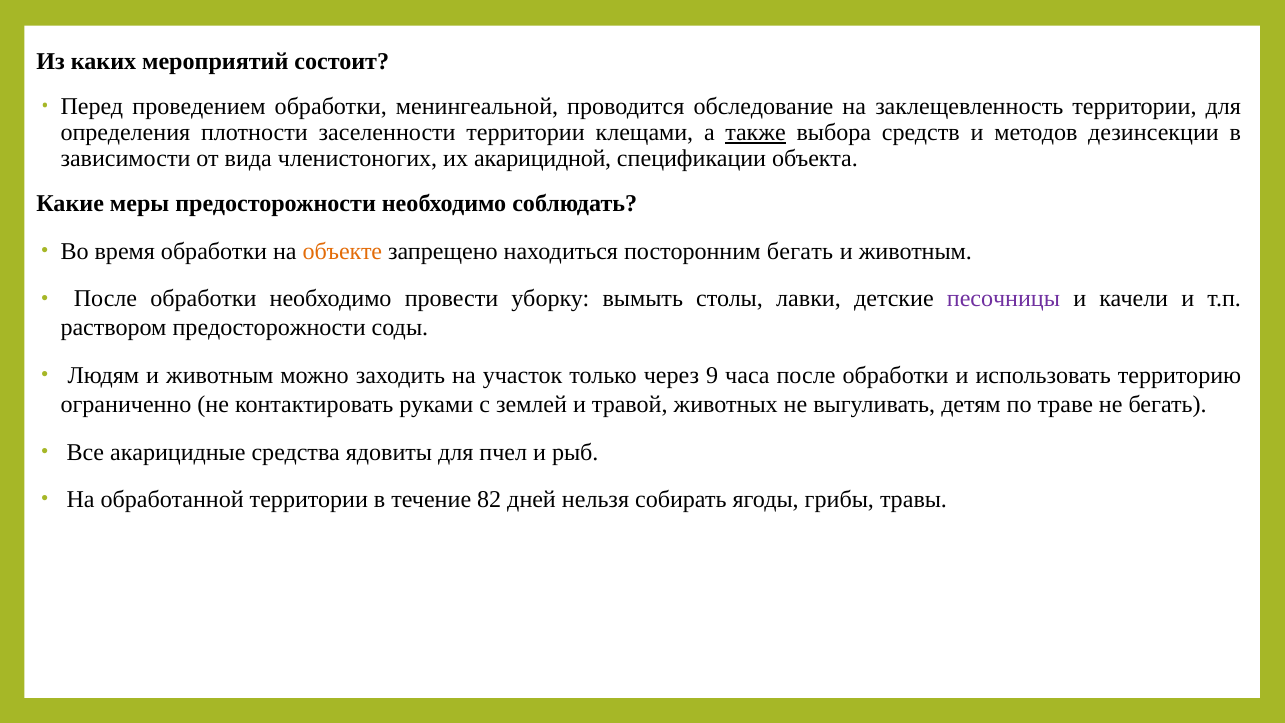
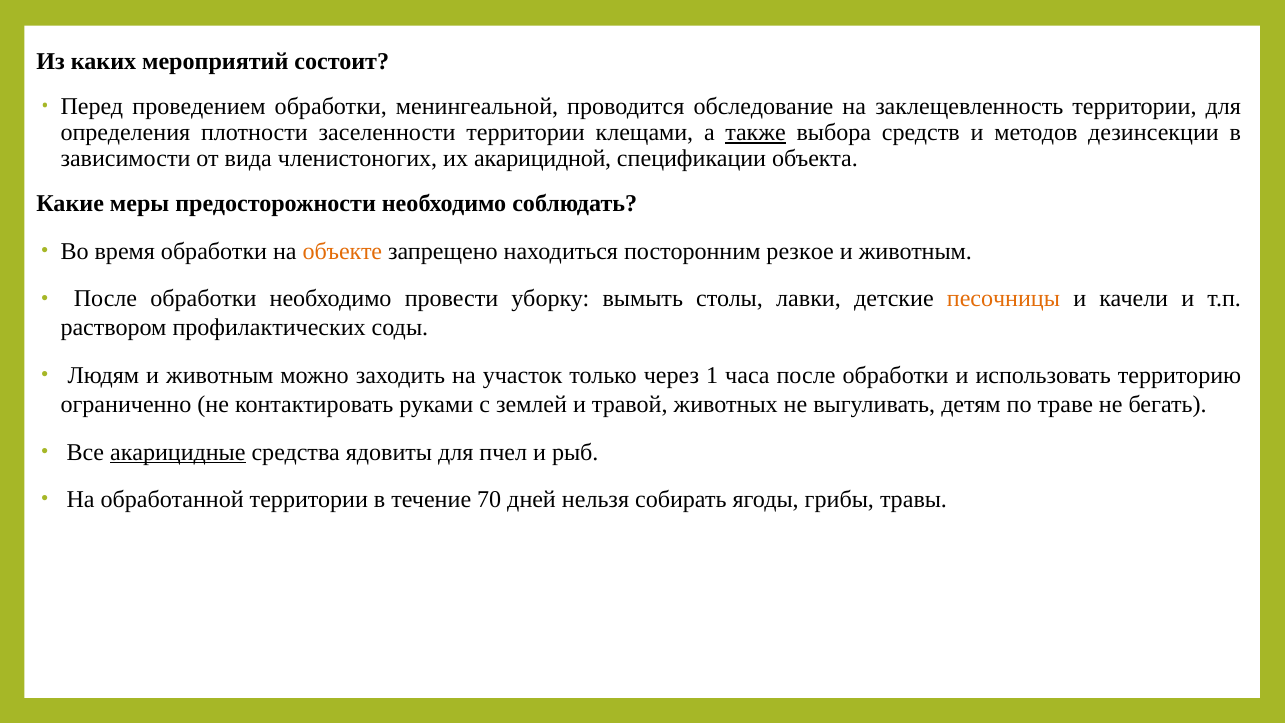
посторонним бегать: бегать -> резкое
песочницы colour: purple -> orange
раствором предосторожности: предосторожности -> профилактических
9: 9 -> 1
акарицидные underline: none -> present
82: 82 -> 70
